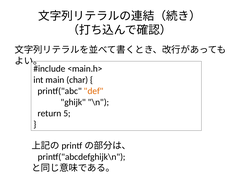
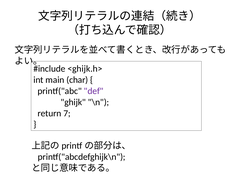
<main.h>: <main.h> -> <ghijk.h>
def colour: orange -> purple
5: 5 -> 7
